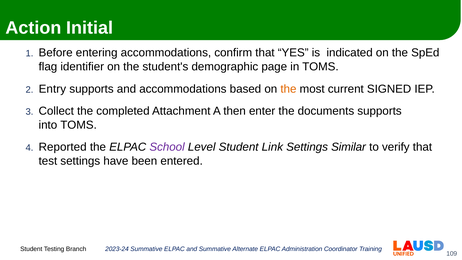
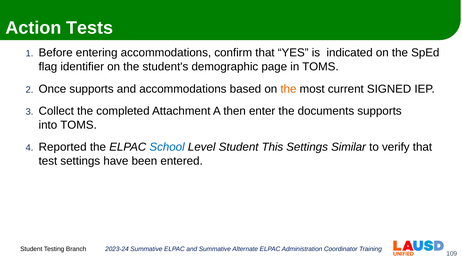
Initial: Initial -> Tests
Entry: Entry -> Once
School colour: purple -> blue
Link: Link -> This
